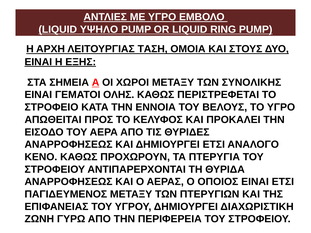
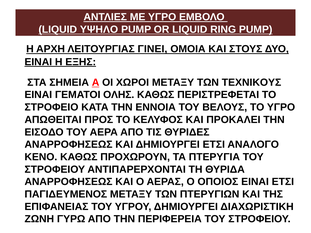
ΤΑΣΗ: ΤΑΣΗ -> ΓΙΝΕΙ
ΣΥΝΟΛΙΚΗΣ: ΣΥΝΟΛΙΚΗΣ -> ΤΕΧΝΙΚΟΥΣ
